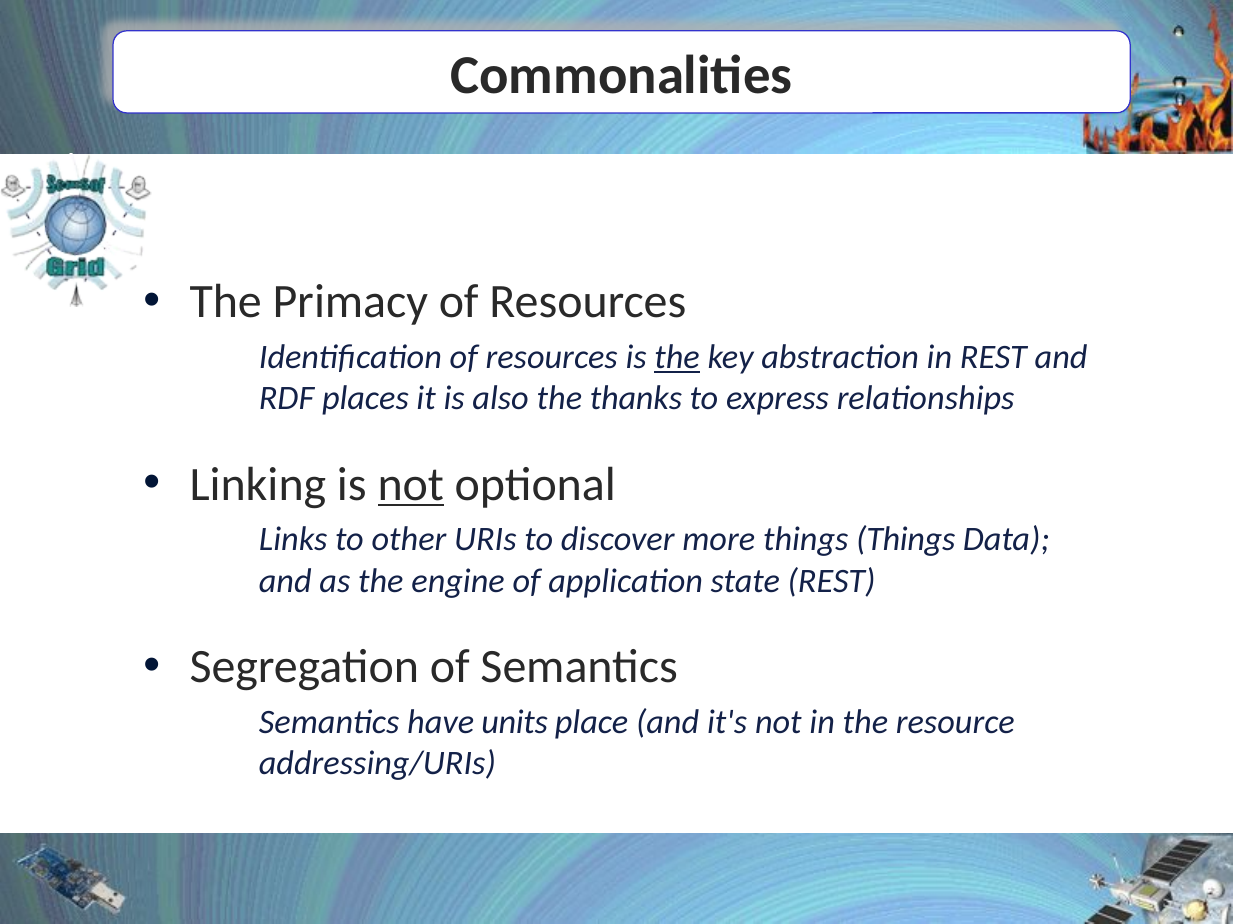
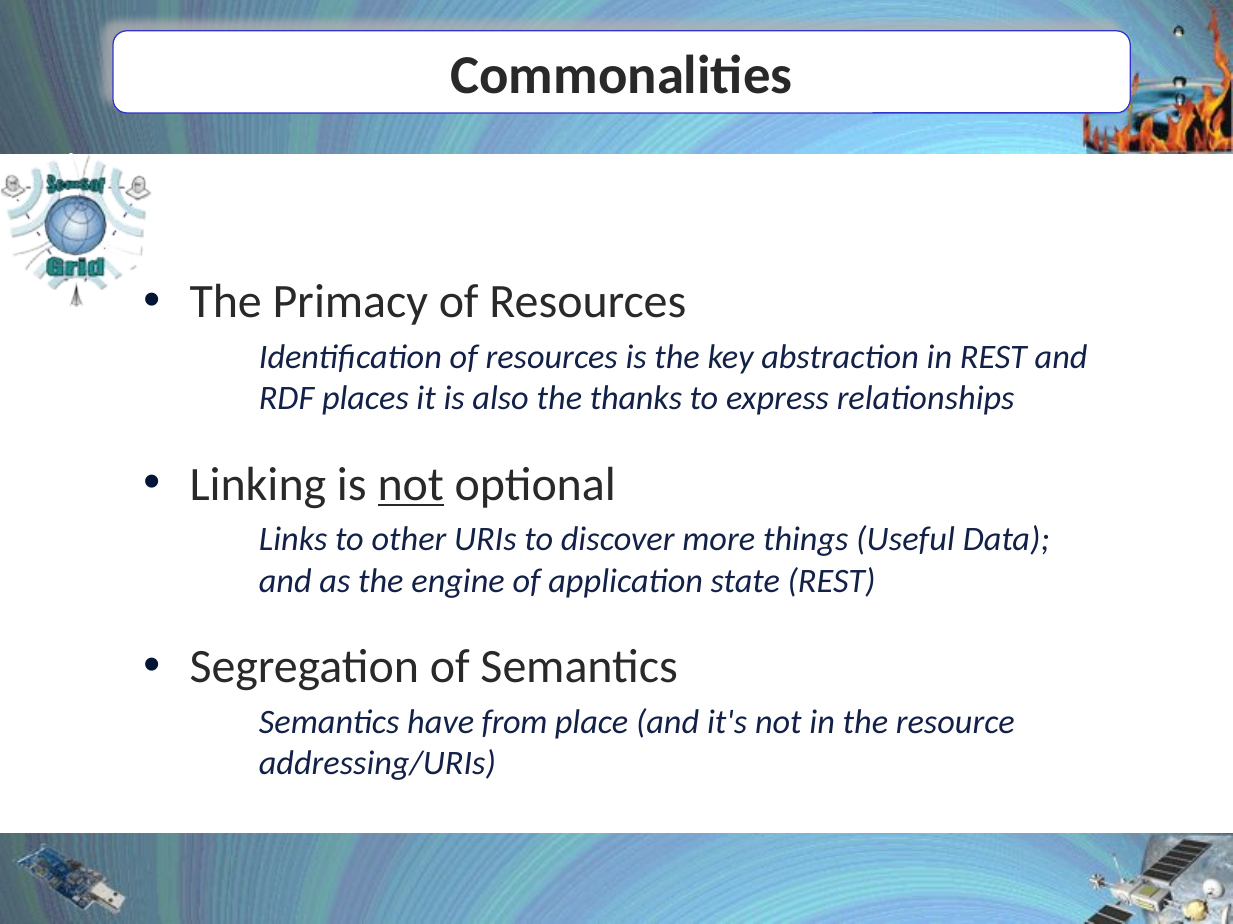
the at (677, 358) underline: present -> none
things Things: Things -> Useful
units: units -> from
